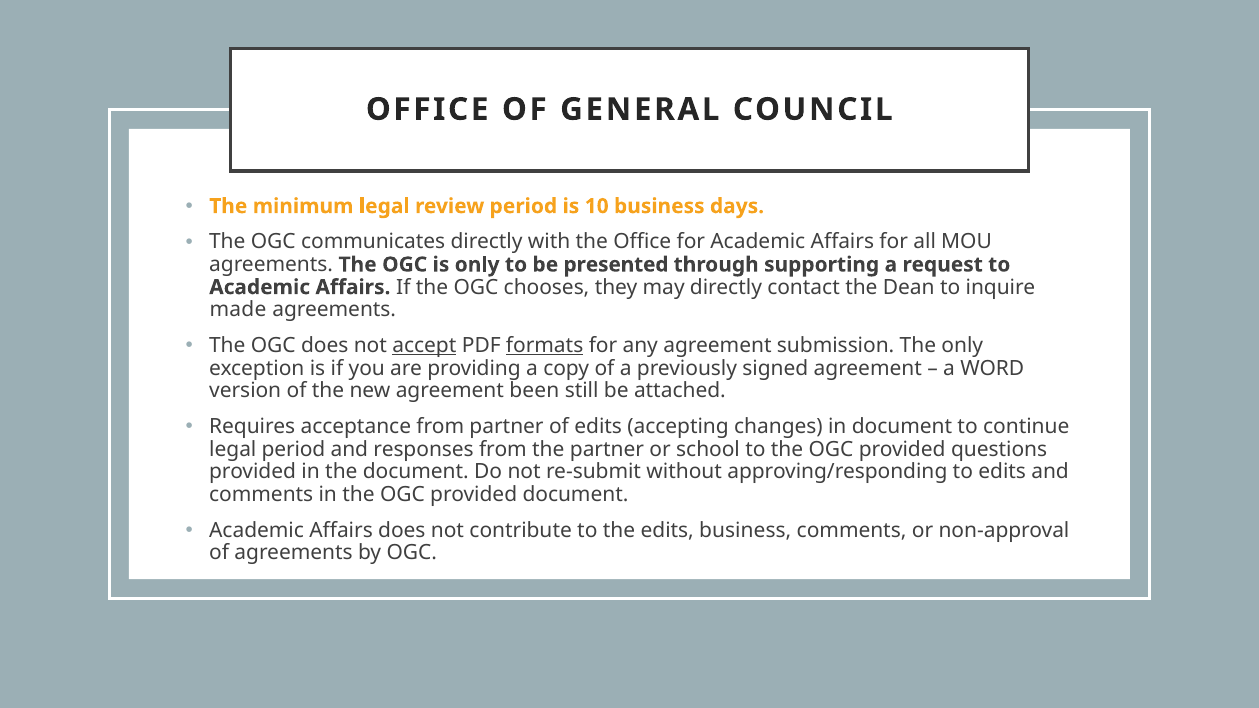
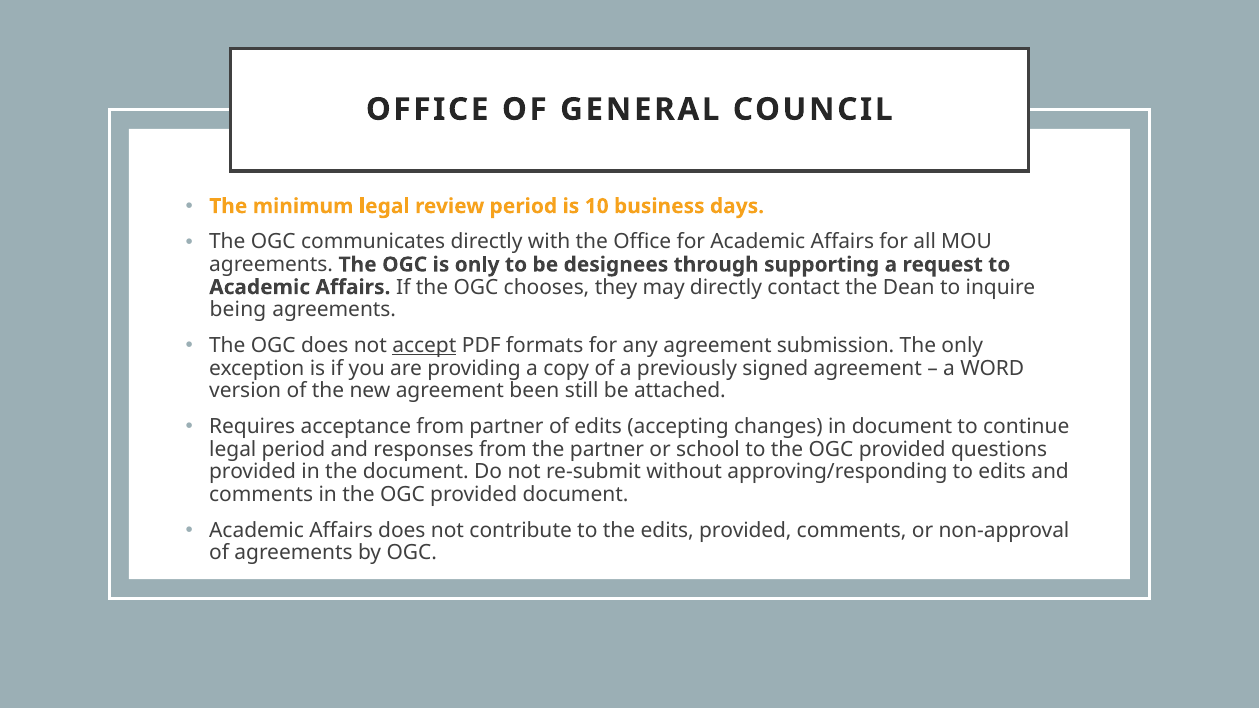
presented: presented -> designees
made: made -> being
formats underline: present -> none
edits business: business -> provided
